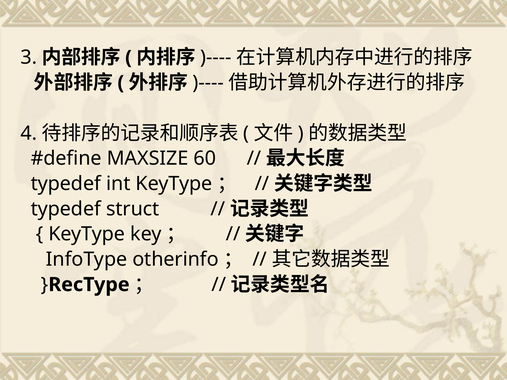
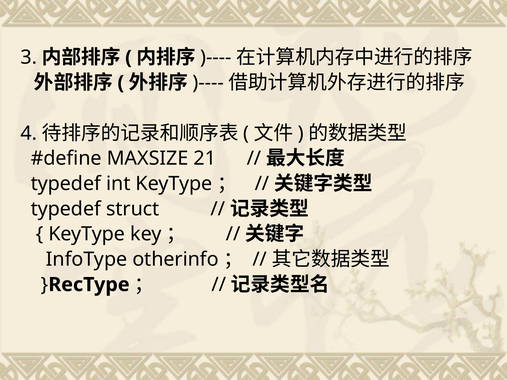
60: 60 -> 21
